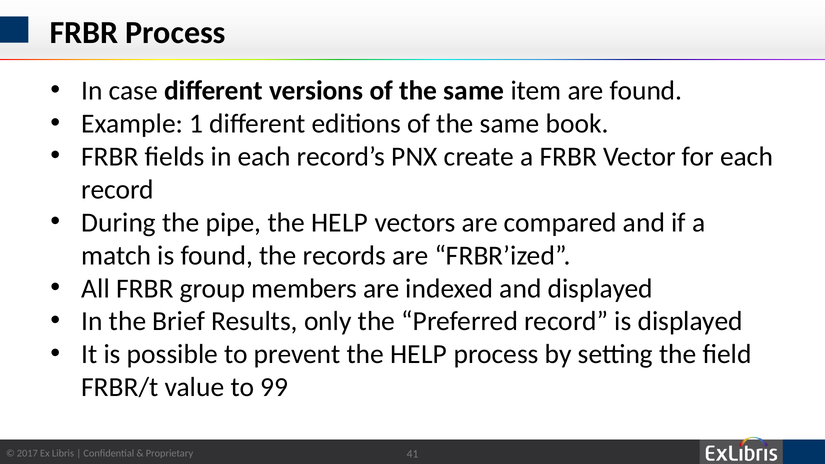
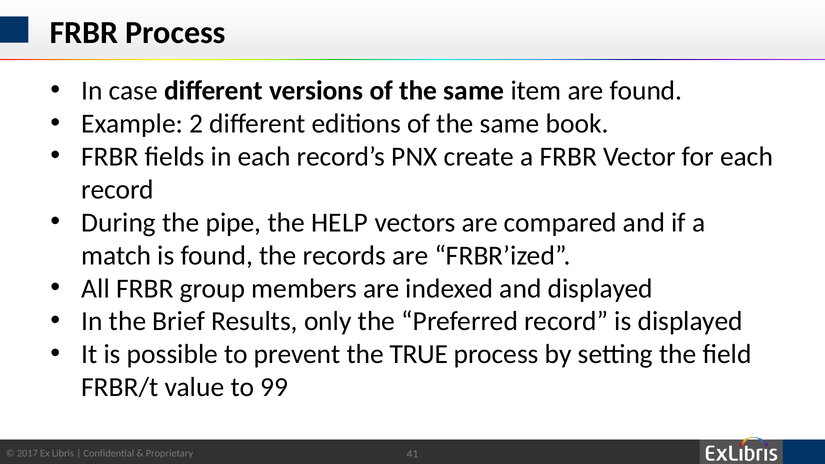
1: 1 -> 2
prevent the HELP: HELP -> TRUE
